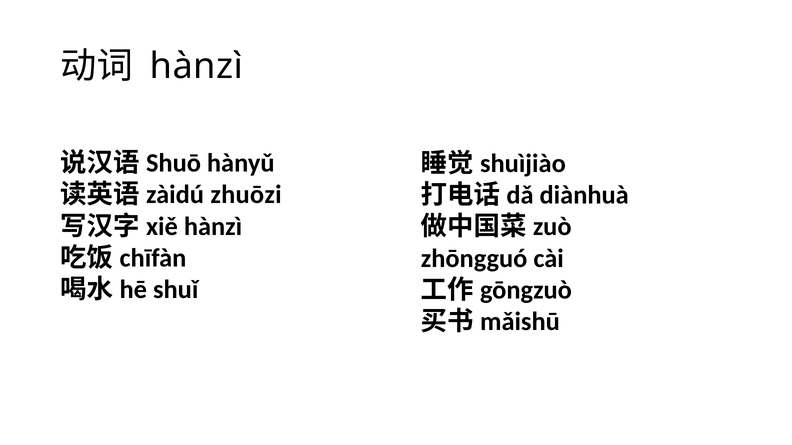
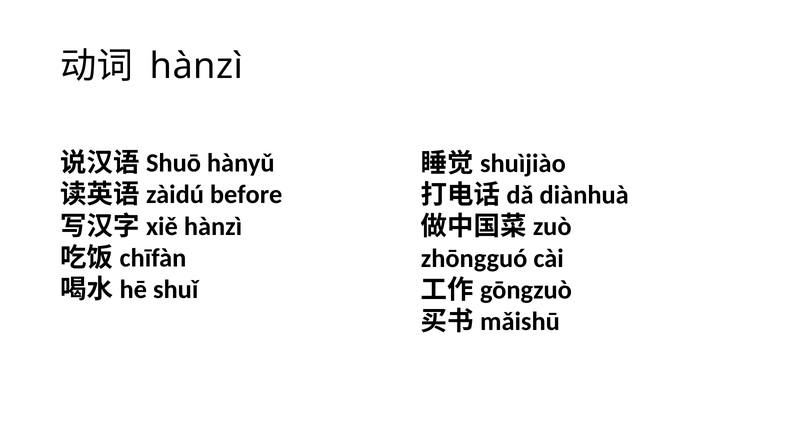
zhuōzi: zhuōzi -> before
